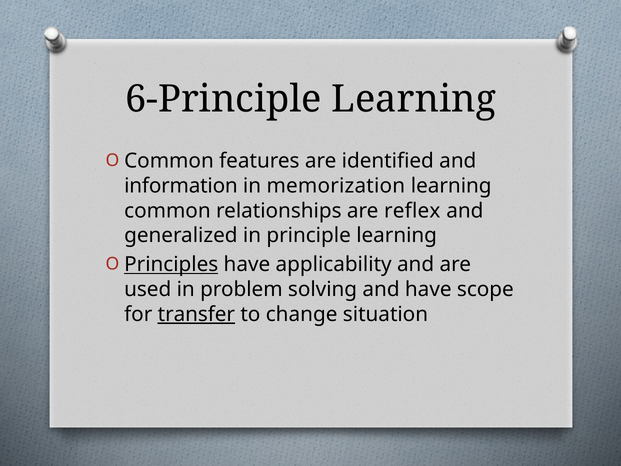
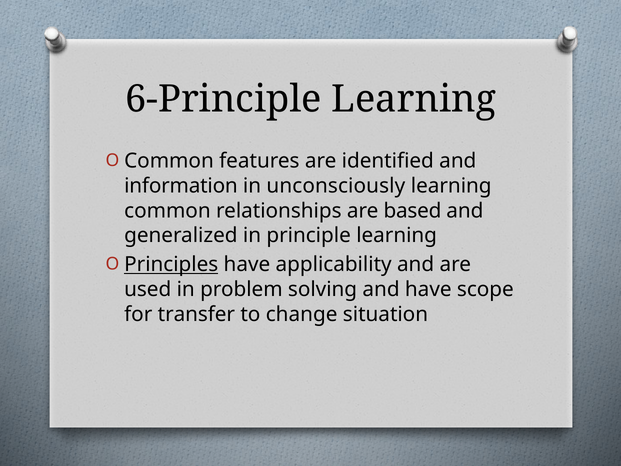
memorization: memorization -> unconsciously
reflex: reflex -> based
transfer underline: present -> none
